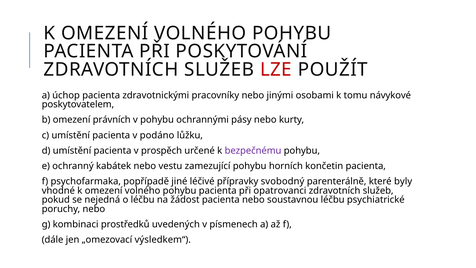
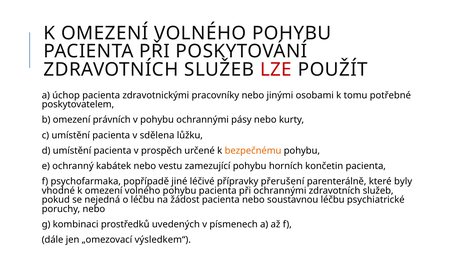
návykové: návykové -> potřebné
podáno: podáno -> sdělena
bezpečnému colour: purple -> orange
svobodný: svobodný -> přerušení
při opatrovanci: opatrovanci -> ochrannými
